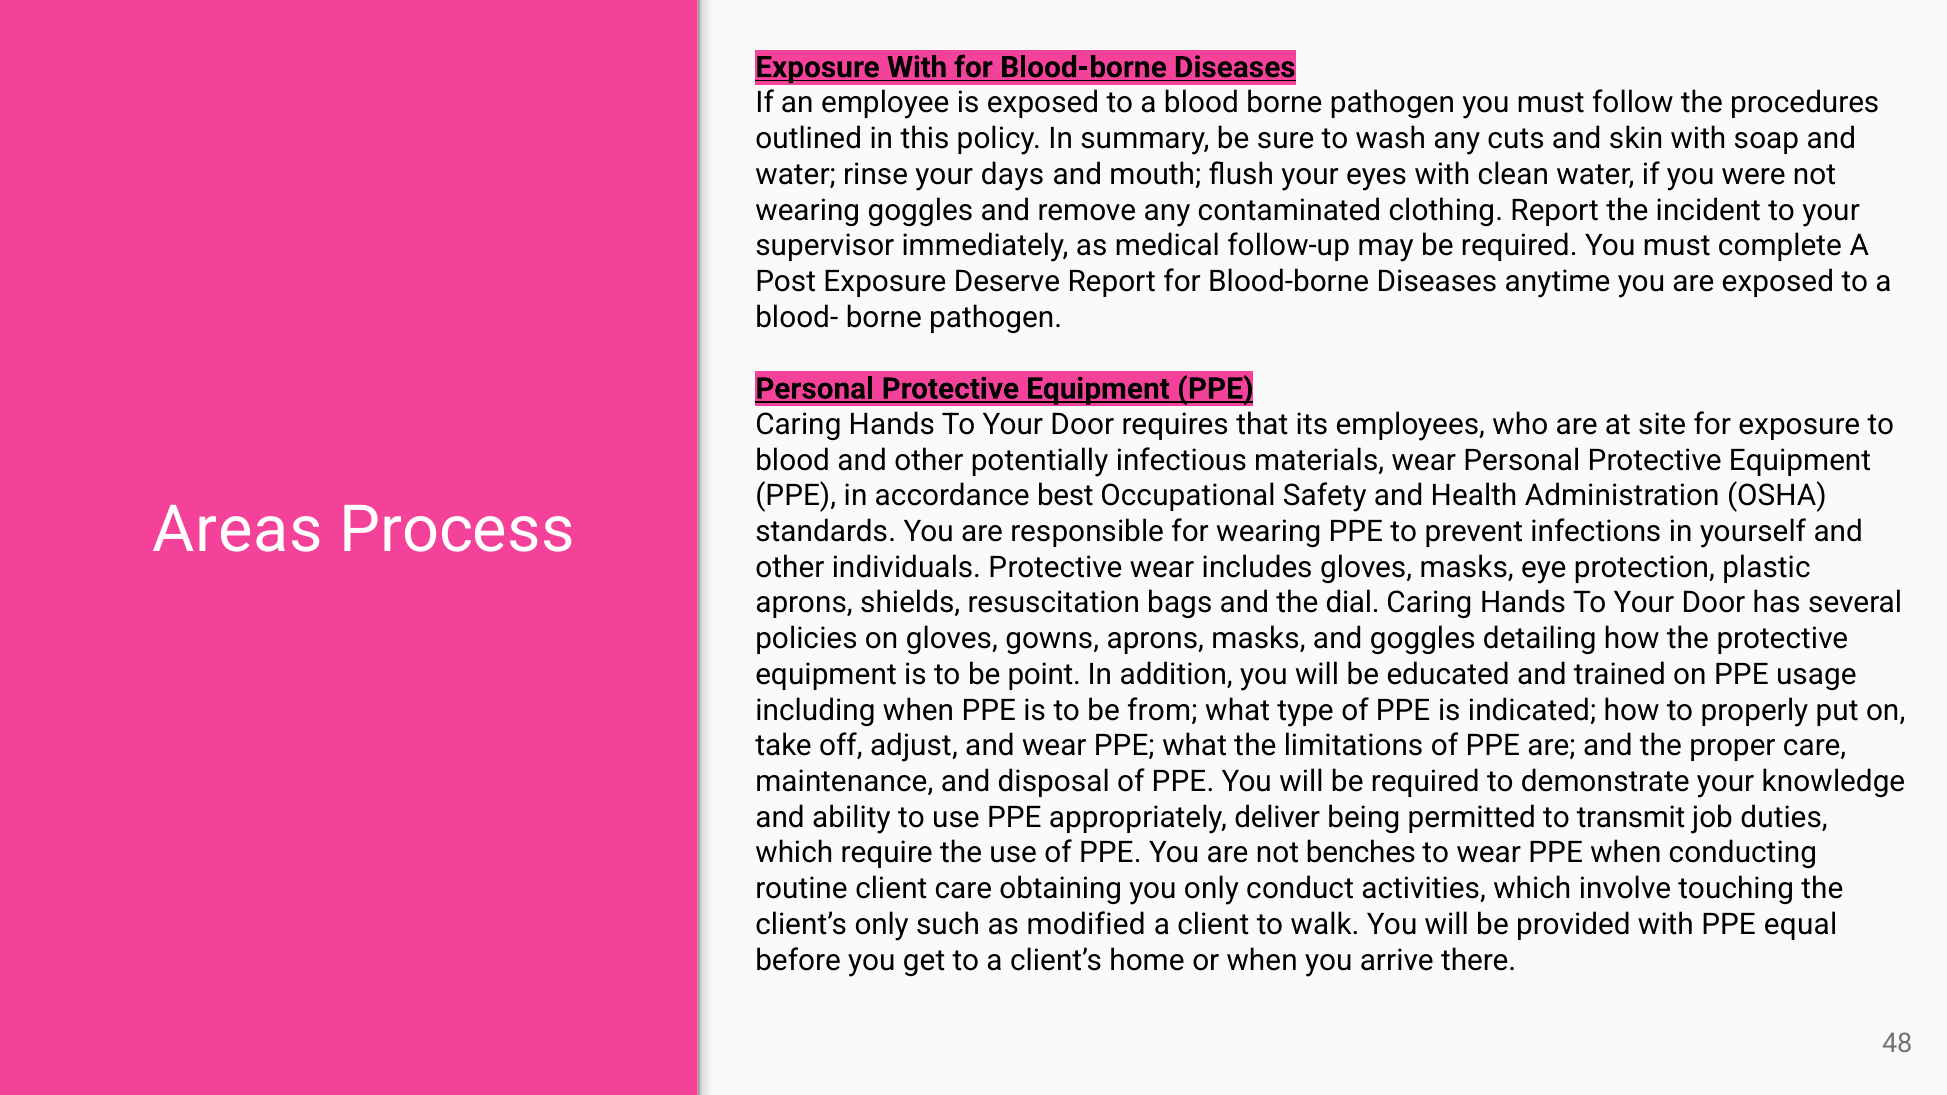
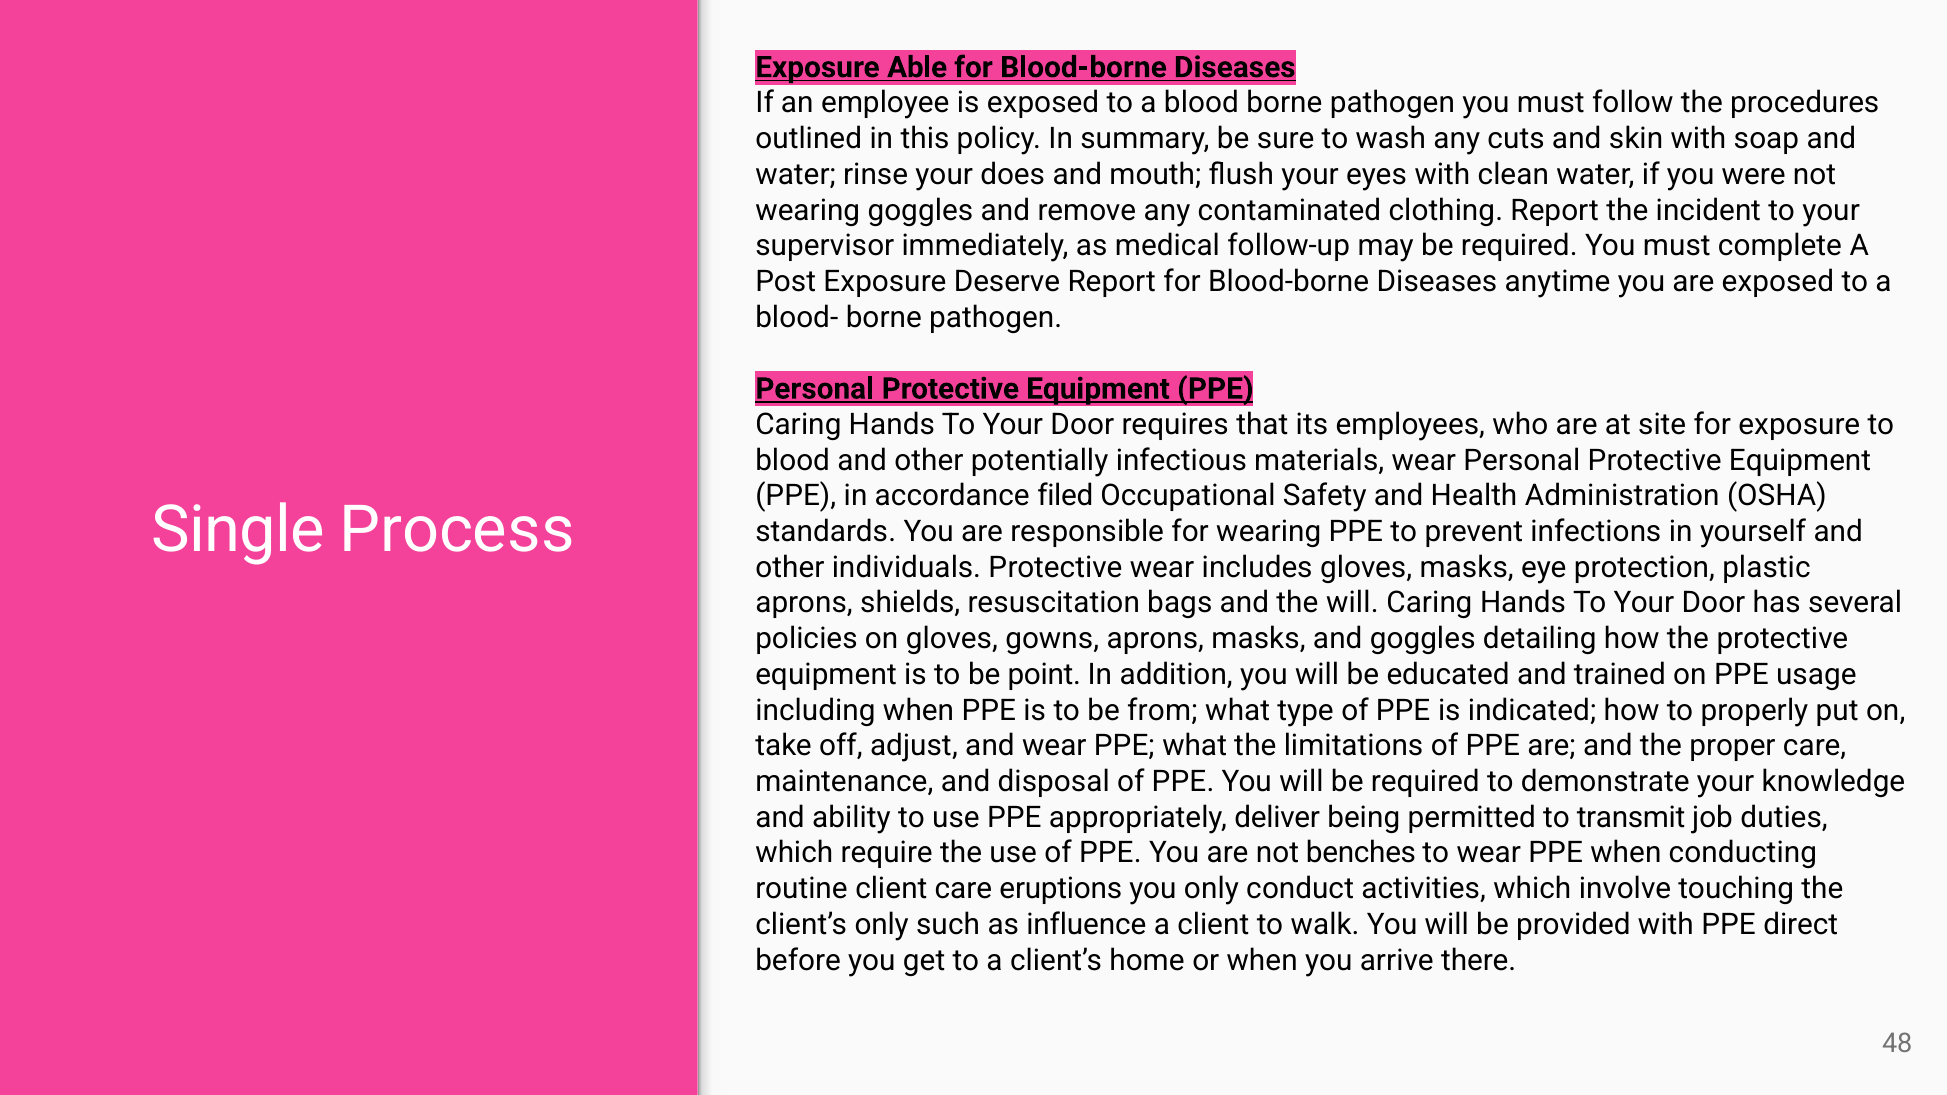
Exposure With: With -> Able
days: days -> does
best: best -> filed
Areas: Areas -> Single
the dial: dial -> will
obtaining: obtaining -> eruptions
modified: modified -> influence
equal: equal -> direct
